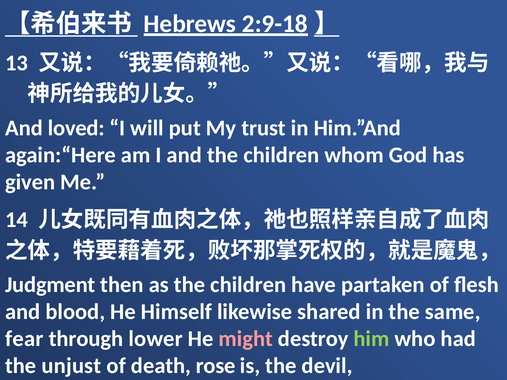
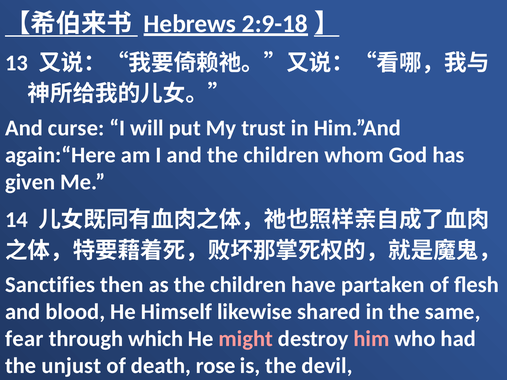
loved: loved -> curse
Judgment: Judgment -> Sanctifies
lower: lower -> which
him colour: light green -> pink
